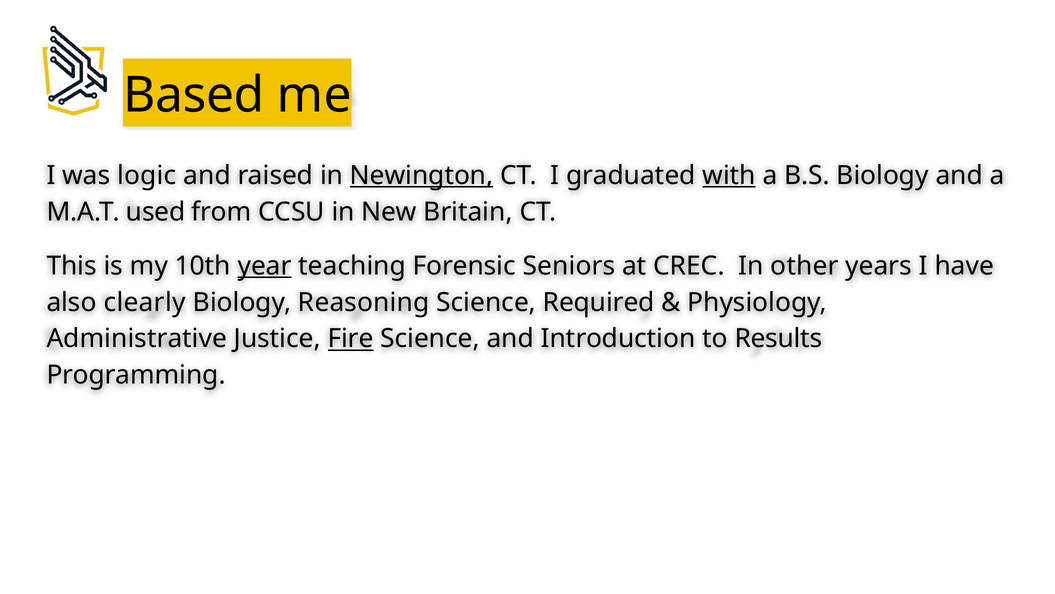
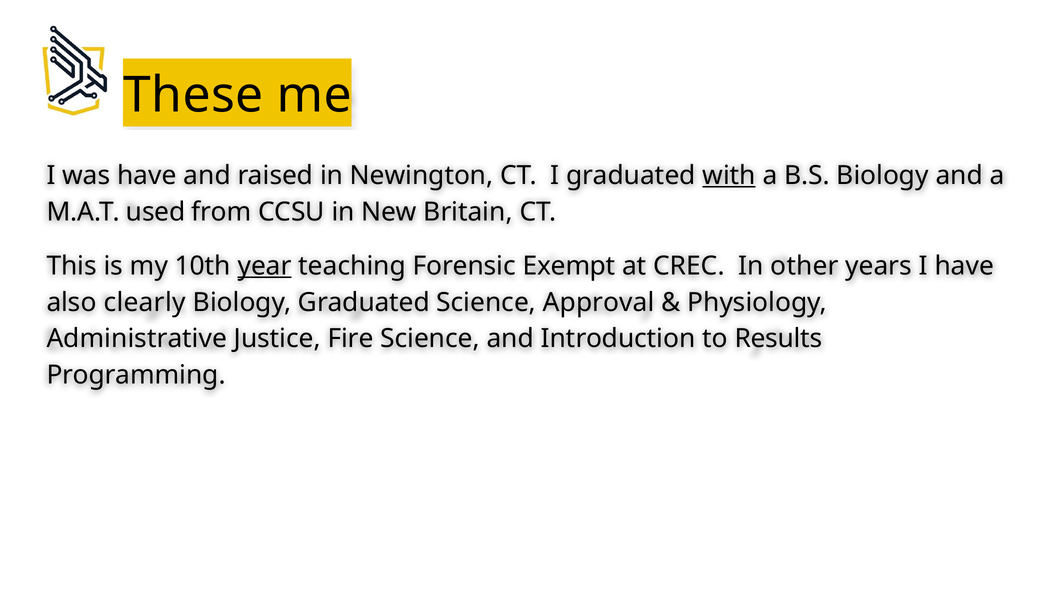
Based: Based -> These
was logic: logic -> have
Newington underline: present -> none
Seniors: Seniors -> Exempt
Biology Reasoning: Reasoning -> Graduated
Required: Required -> Approval
Fire underline: present -> none
